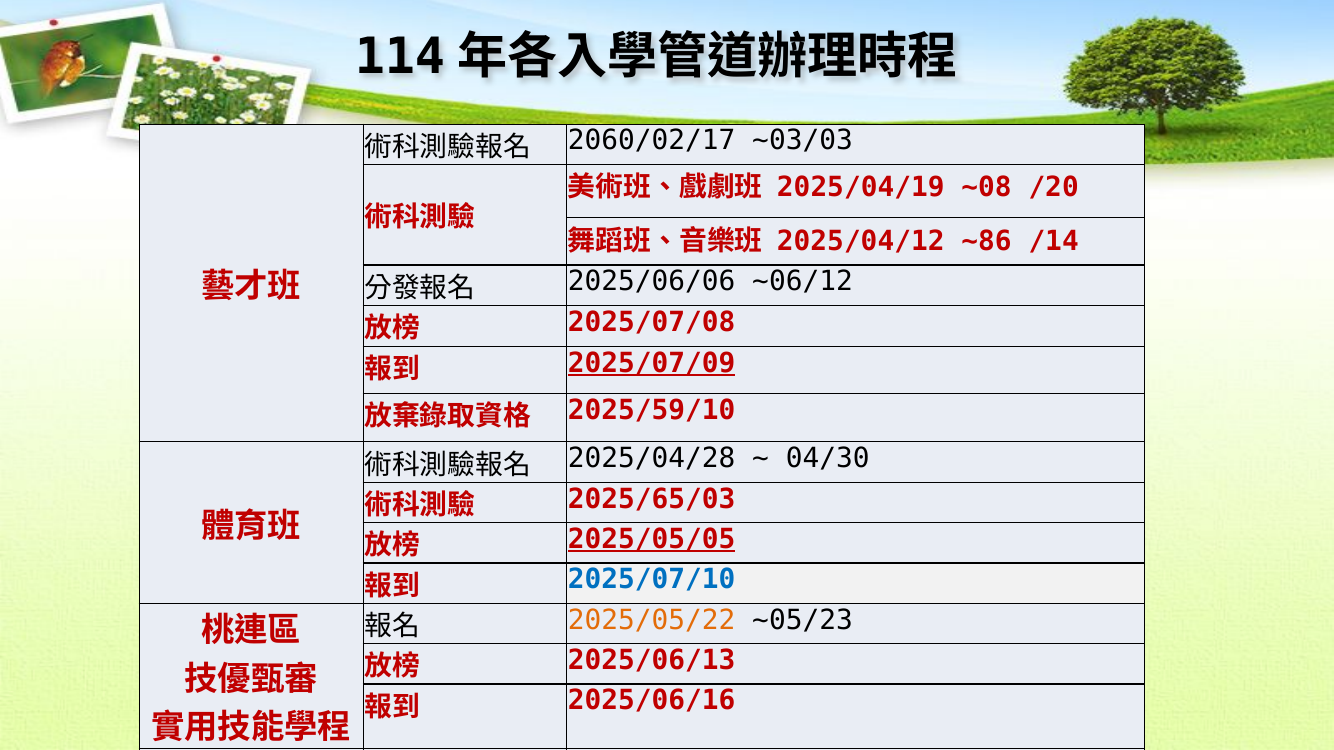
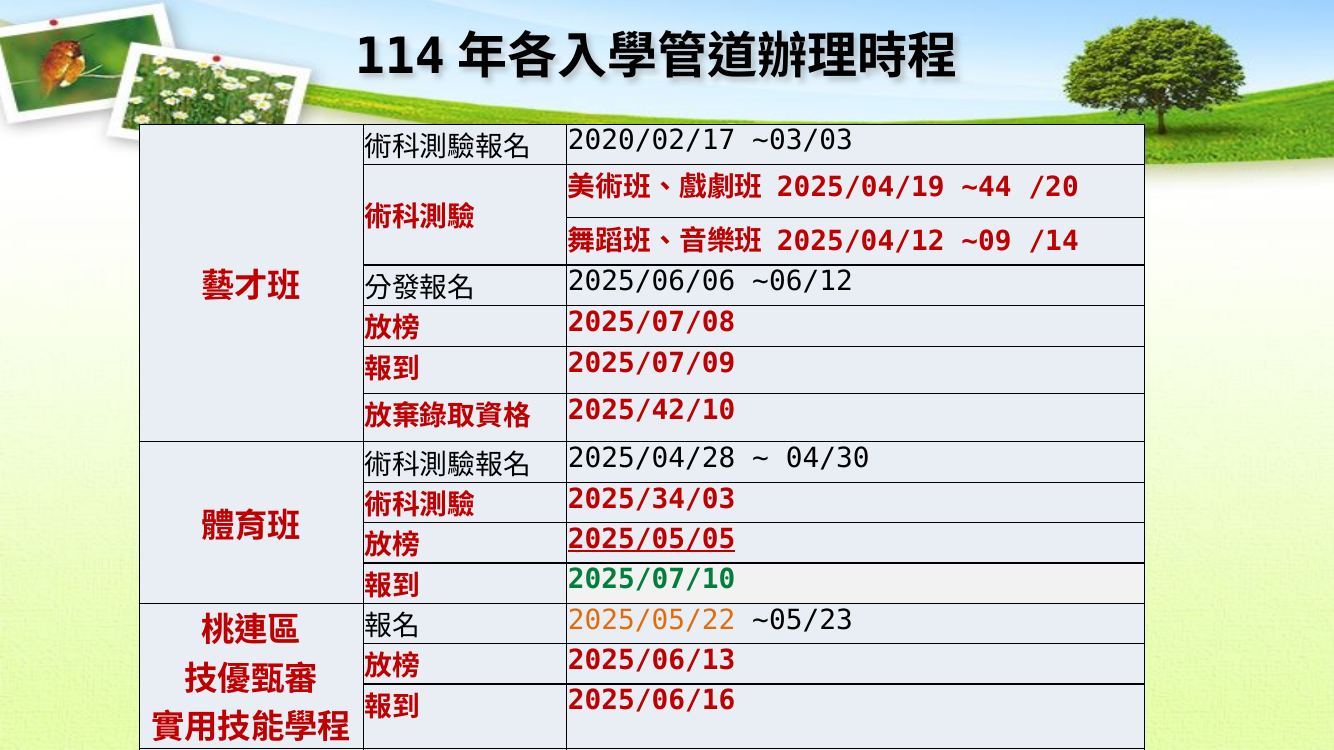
2060/02/17: 2060/02/17 -> 2020/02/17
~08: ~08 -> ~44
~86: ~86 -> ~09
2025/07/09 underline: present -> none
2025/59/10: 2025/59/10 -> 2025/42/10
2025/65/03: 2025/65/03 -> 2025/34/03
2025/07/10 at (652, 580) colour: blue -> green
